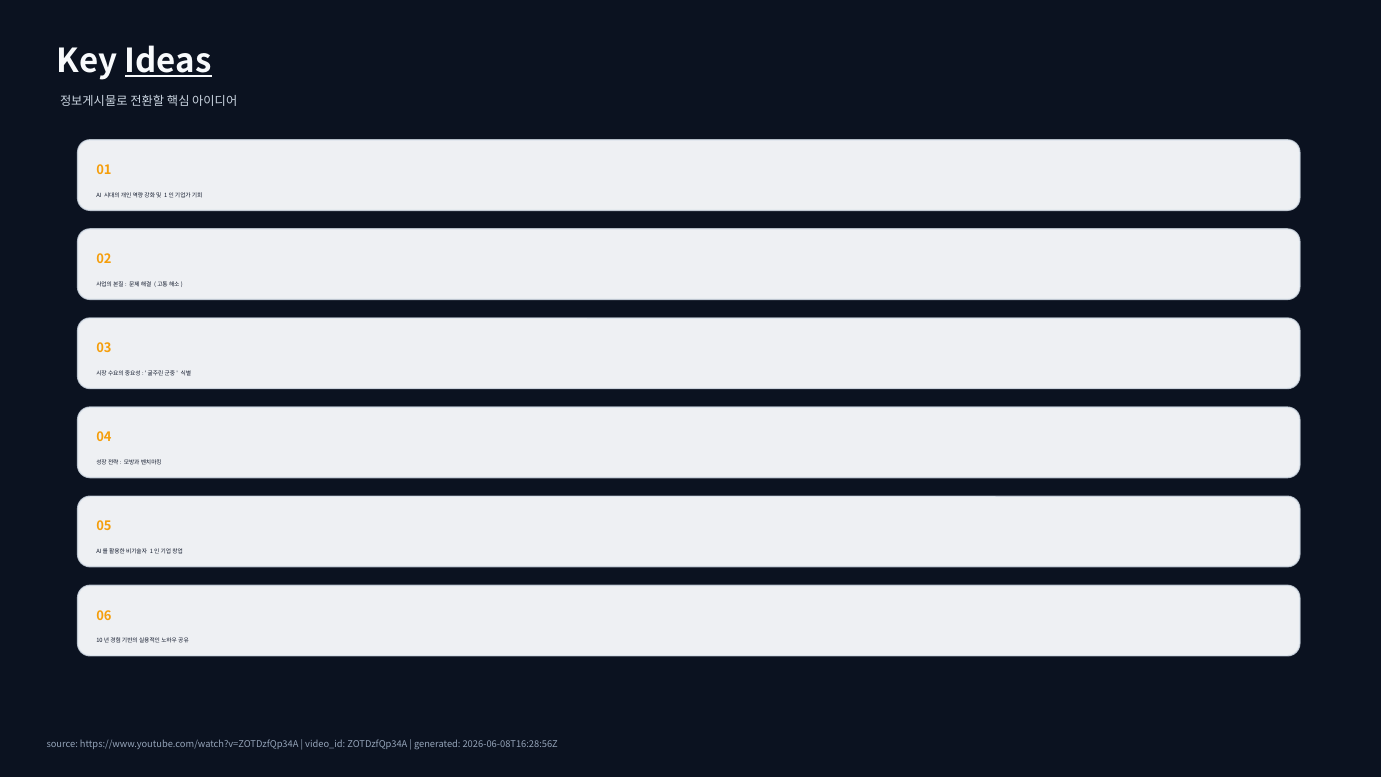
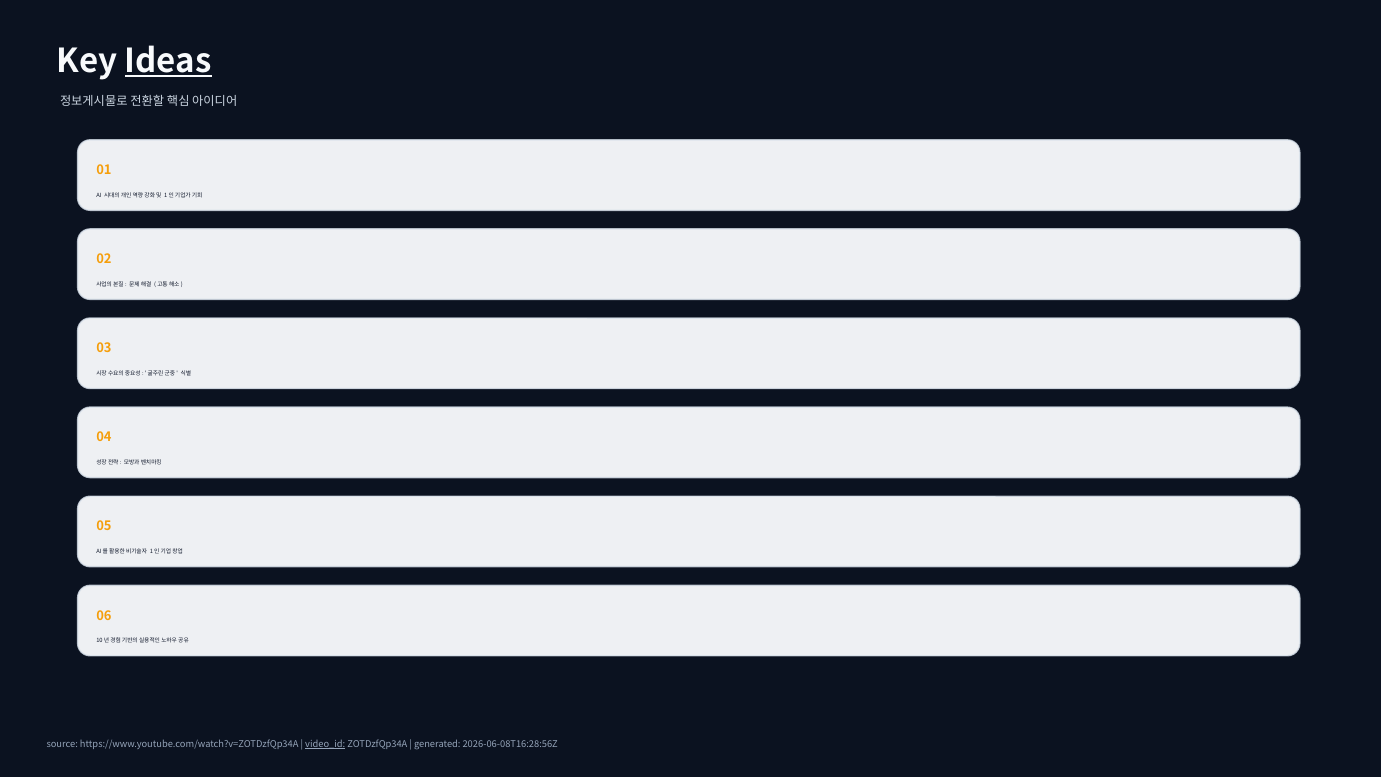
video_id underline: none -> present
